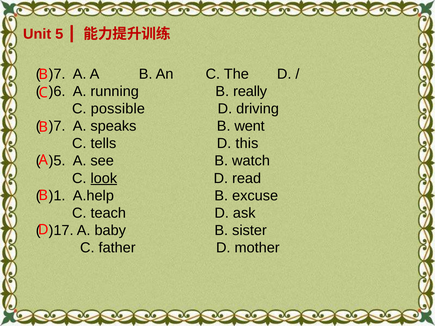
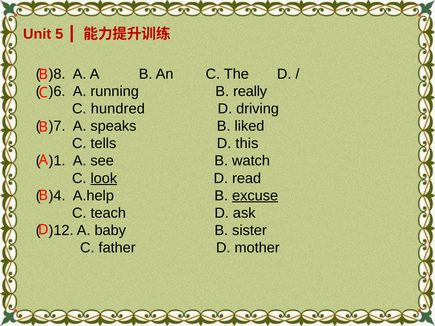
)7 at (57, 74): )7 -> )8
possible: possible -> hundred
went: went -> liked
)5: )5 -> )1
)1: )1 -> )4
excuse underline: none -> present
)17: )17 -> )12
